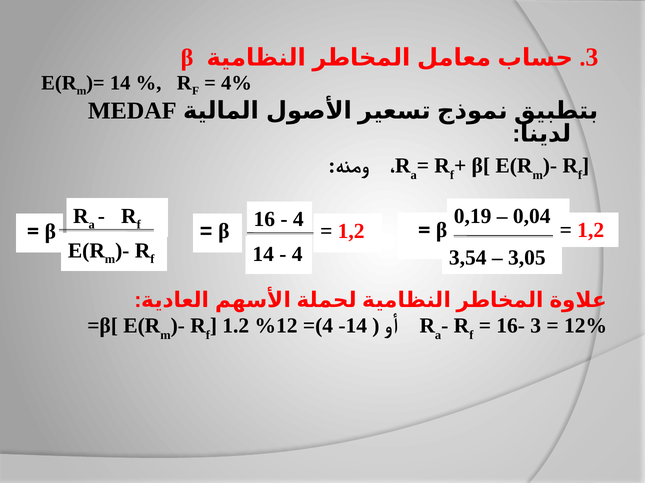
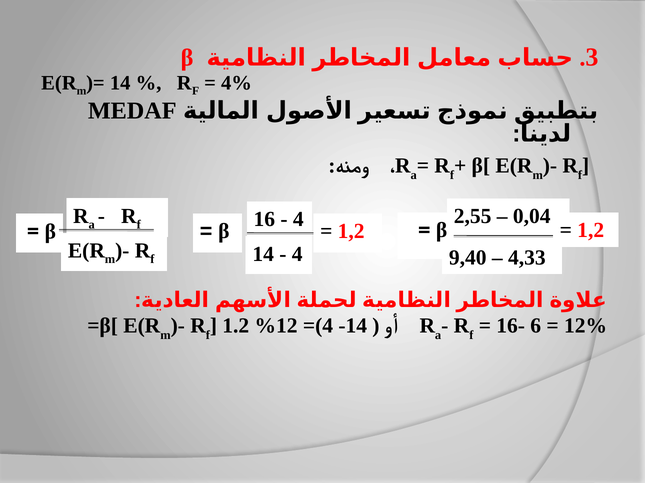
0,19: 0,19 -> 2,55
3,54: 3,54 -> 9,40
3,05: 3,05 -> 4,33
16- 3: 3 -> 6
